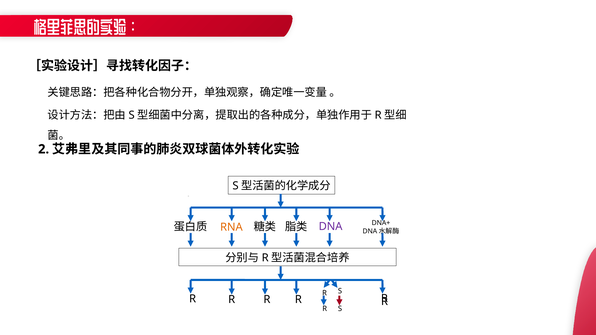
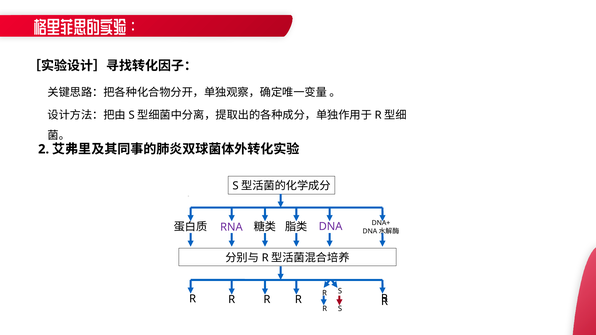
RNA colour: orange -> purple
